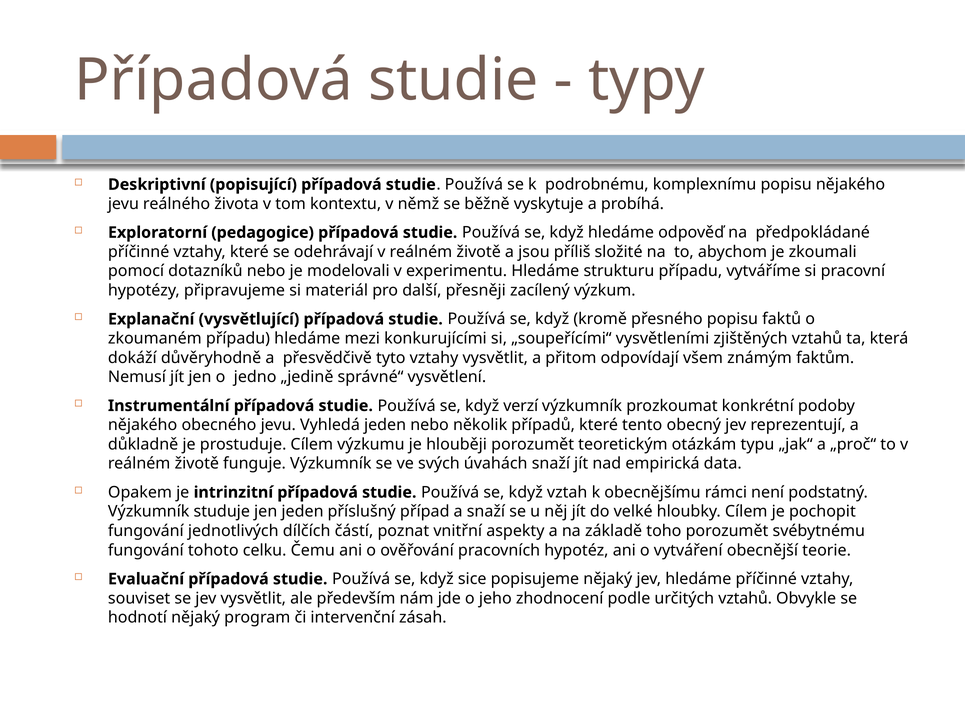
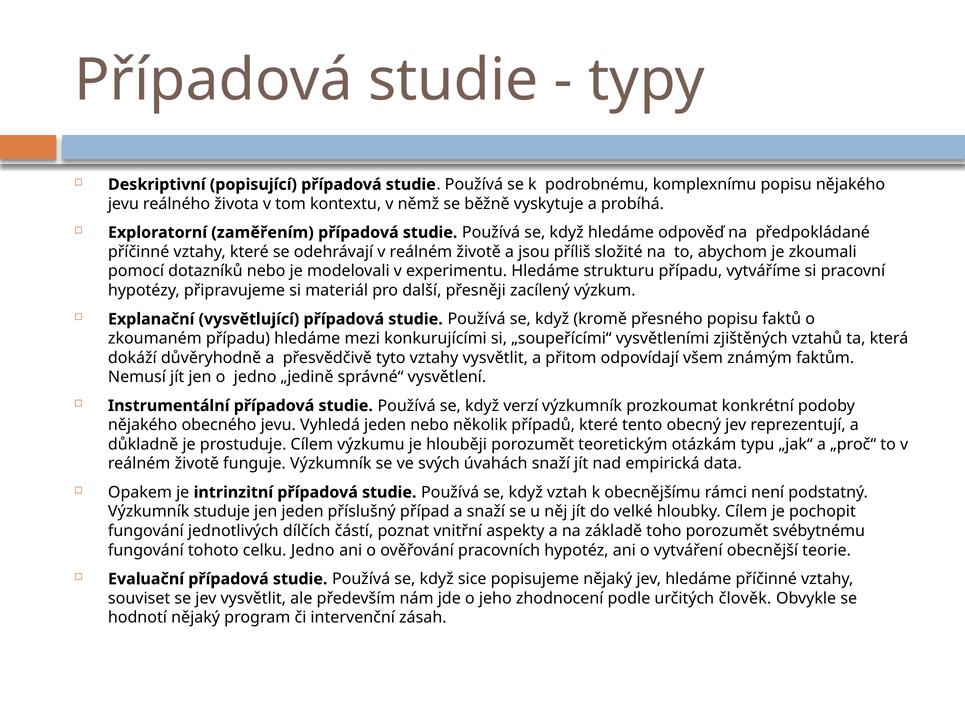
pedagogice: pedagogice -> zaměřením
celku Čemu: Čemu -> Jedno
určitých vztahů: vztahů -> člověk
